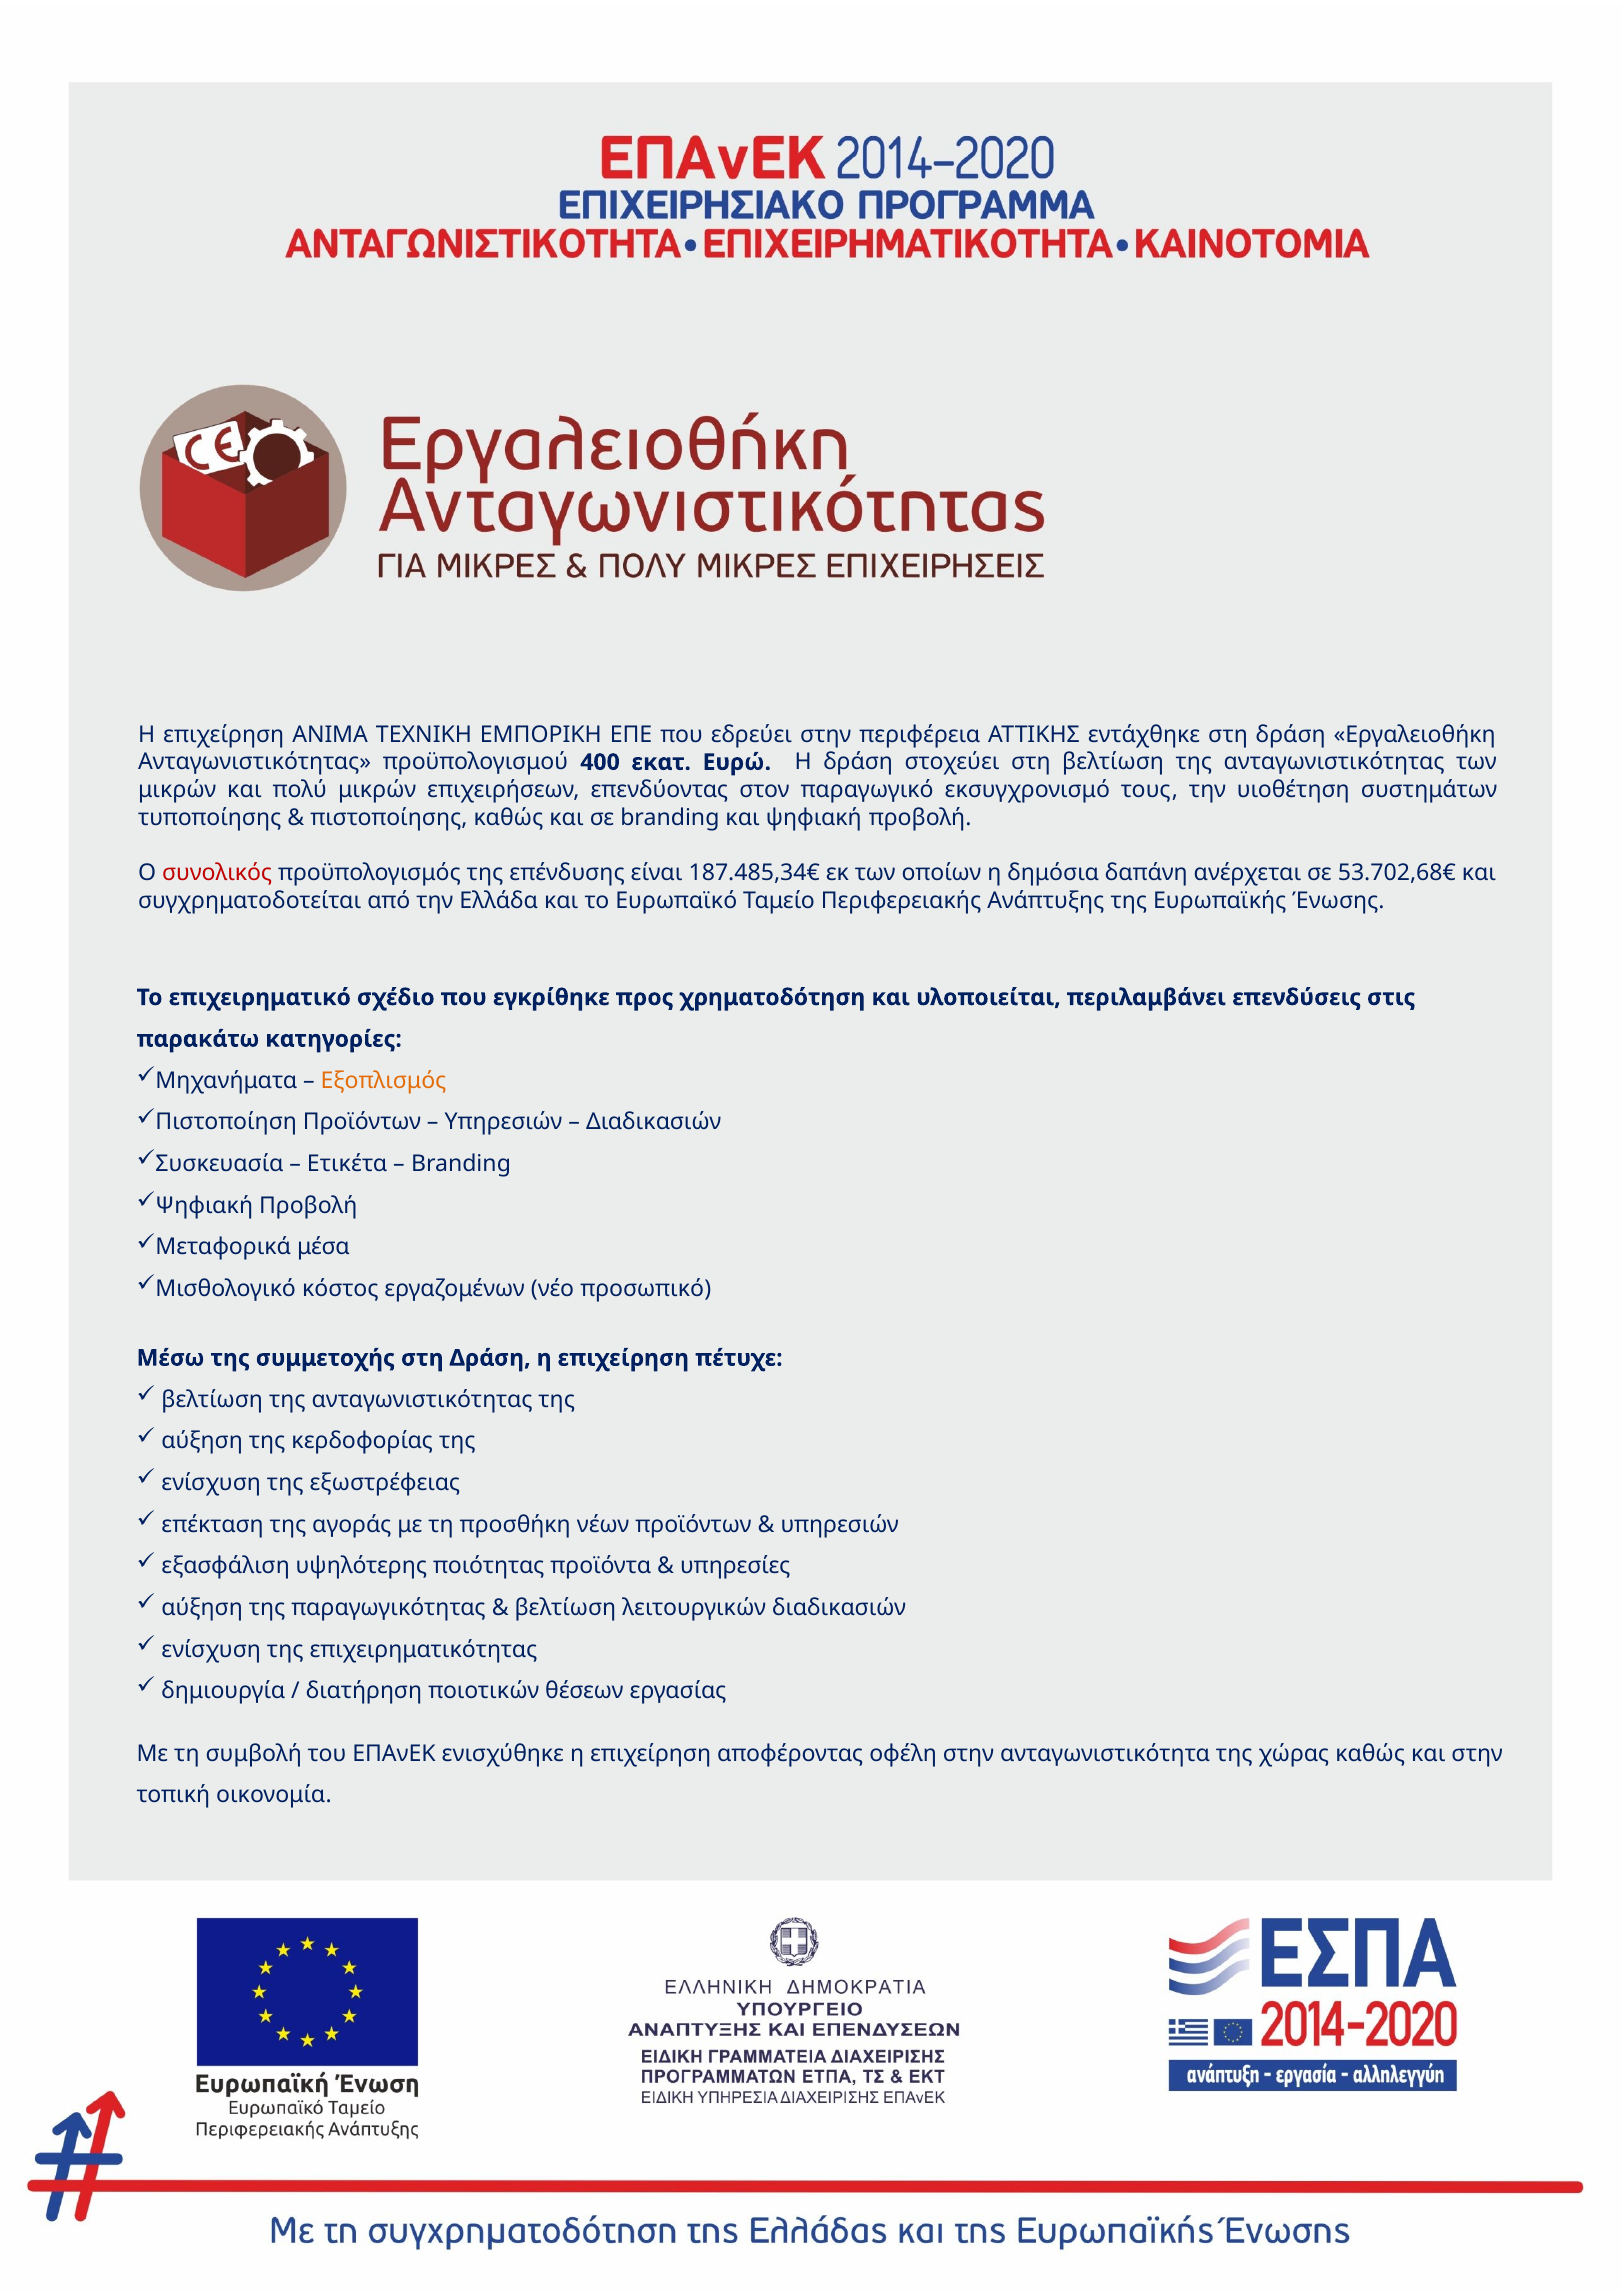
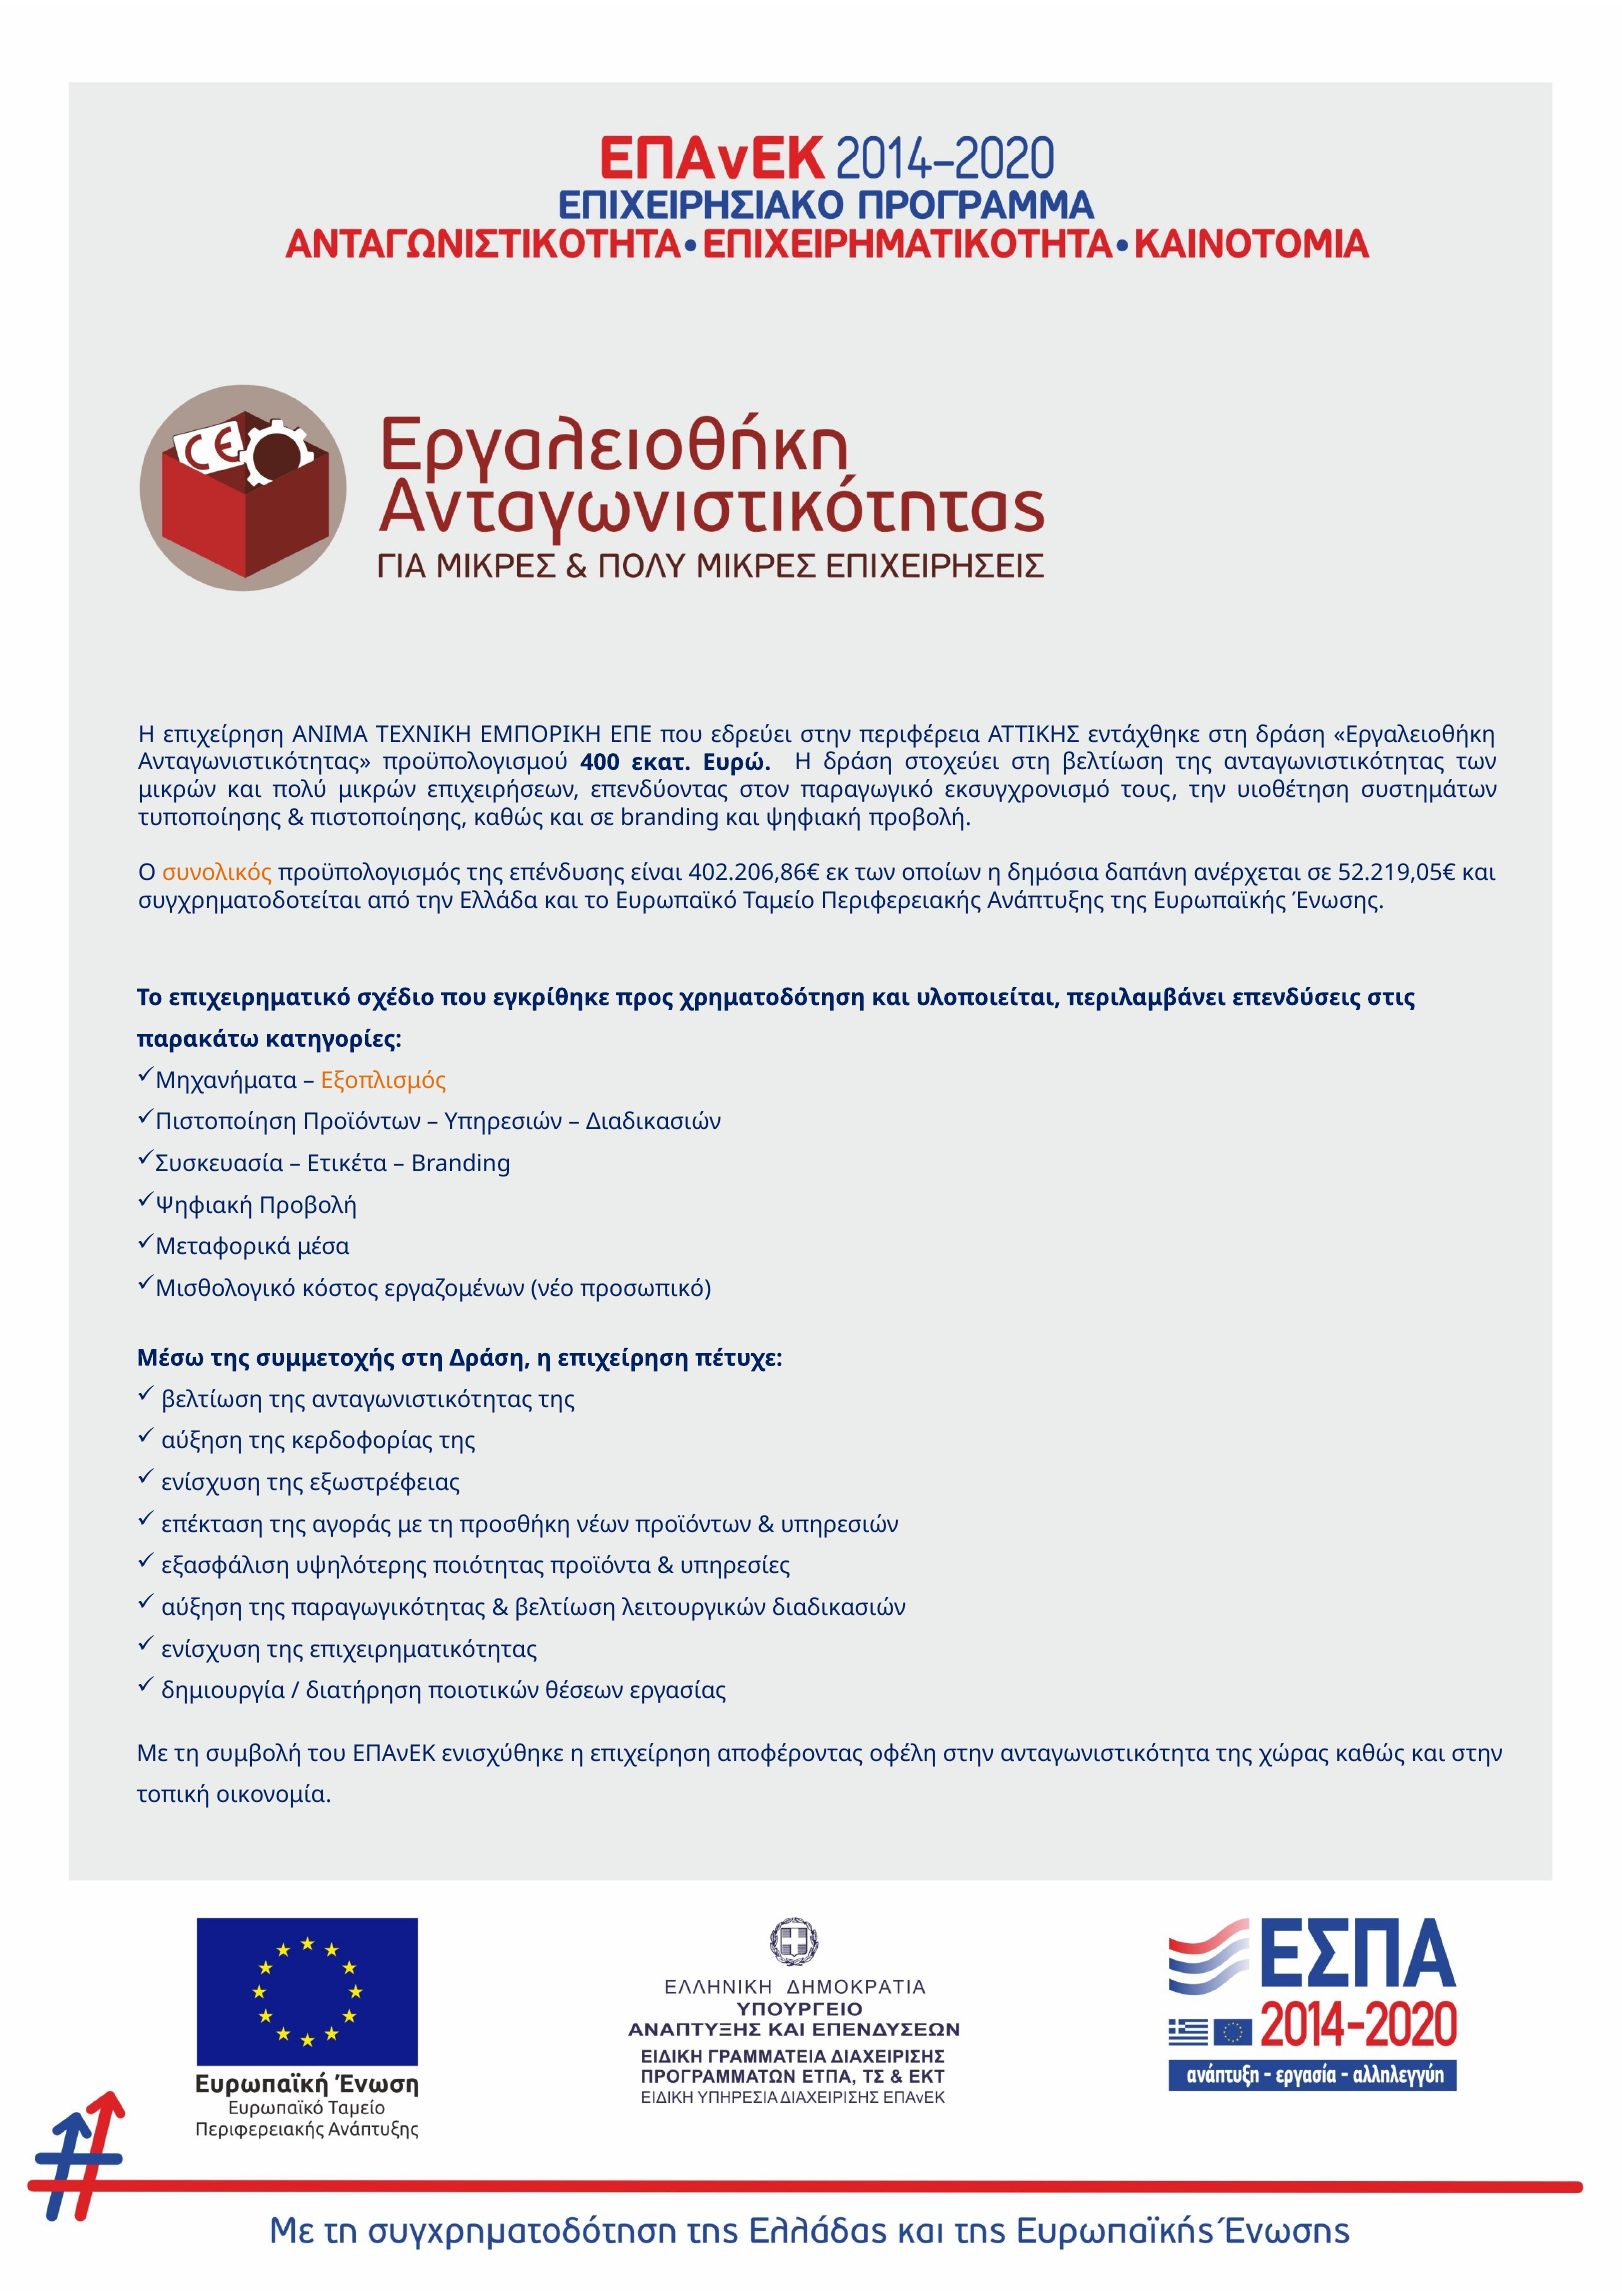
συνολικός colour: red -> orange
187.485,34€: 187.485,34€ -> 402.206,86€
53.702,68€: 53.702,68€ -> 52.219,05€
